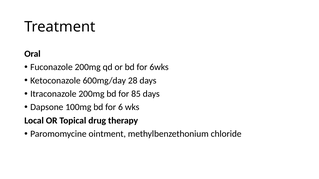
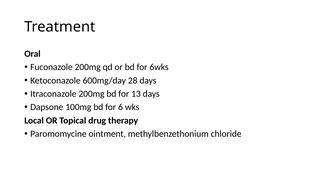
85: 85 -> 13
